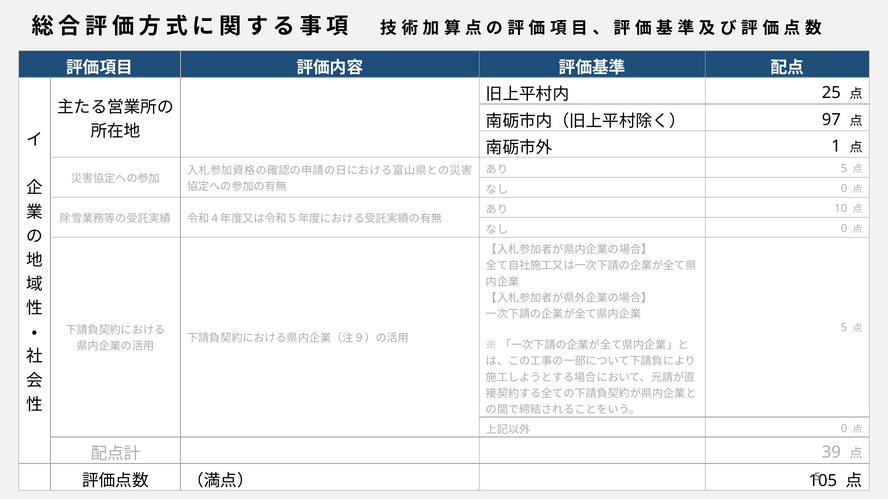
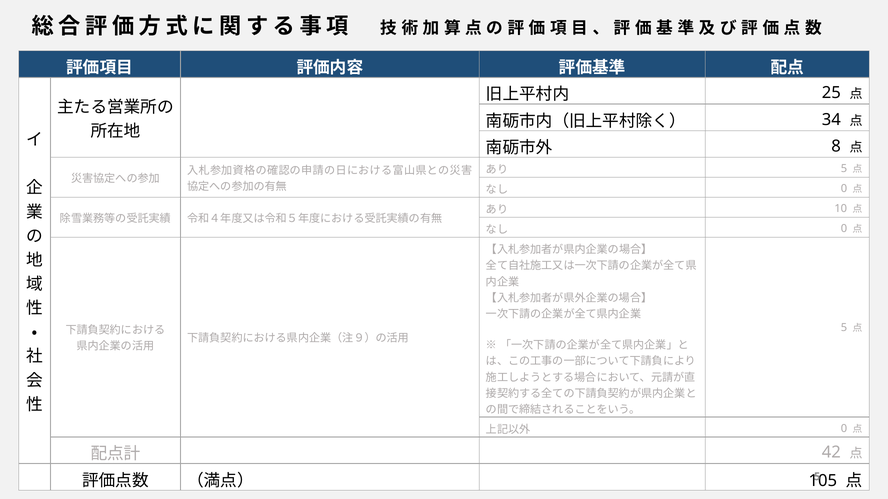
97: 97 -> 34
1: 1 -> 8
39: 39 -> 42
